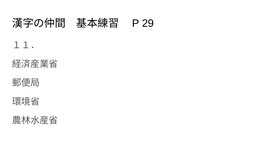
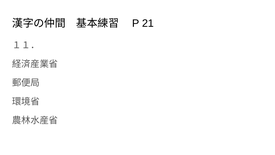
29: 29 -> 21
